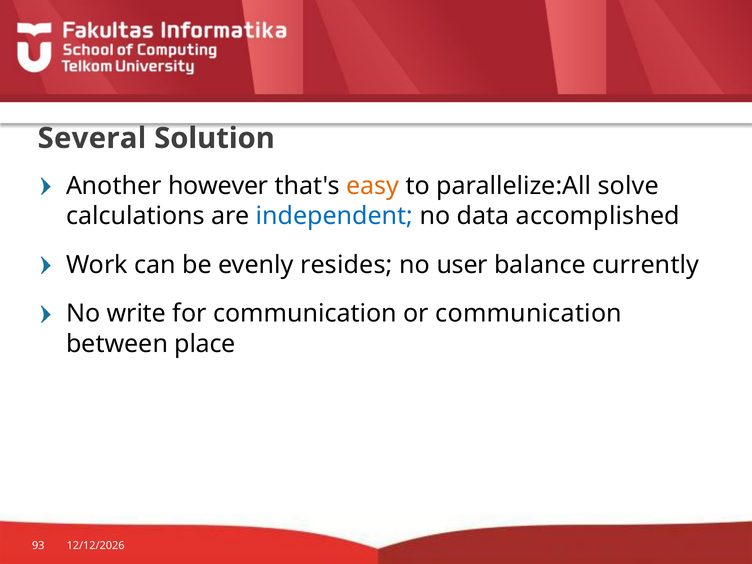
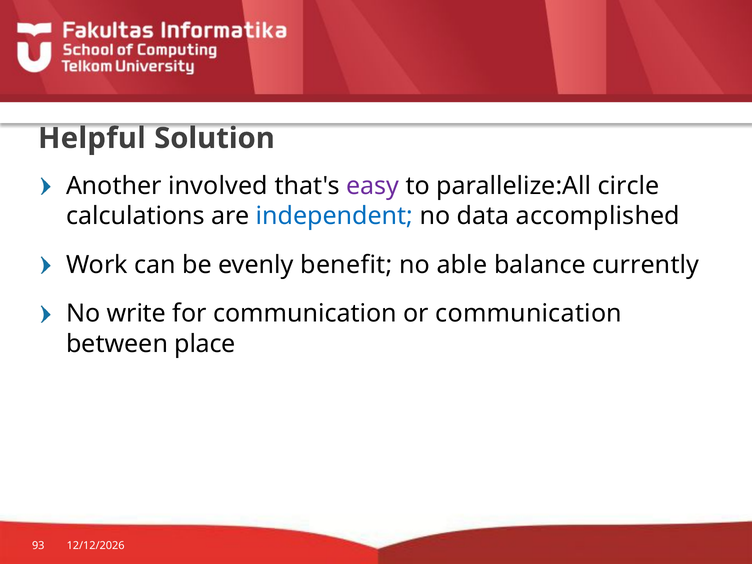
Several: Several -> Helpful
however: however -> involved
easy colour: orange -> purple
solve: solve -> circle
resides: resides -> benefit
user: user -> able
